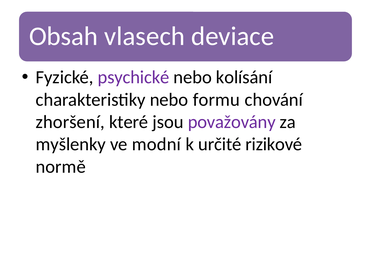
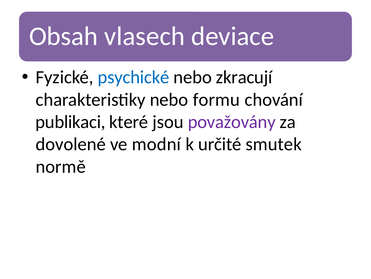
psychické colour: purple -> blue
kolísání: kolísání -> zkracují
zhoršení: zhoršení -> publikaci
myšlenky: myšlenky -> dovolené
rizikové: rizikové -> smutek
